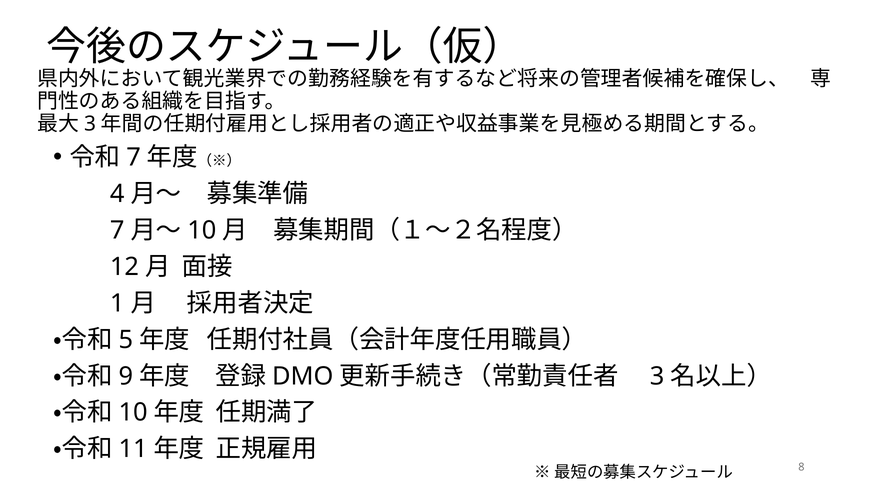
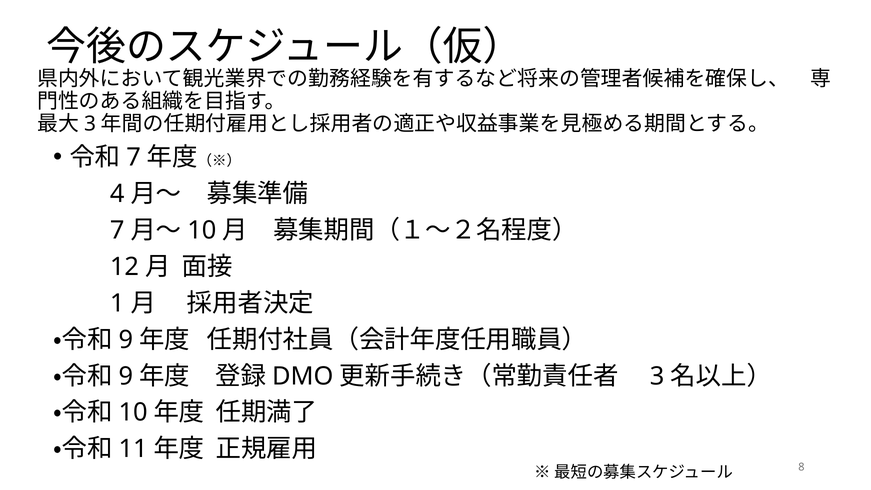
5 at (126, 340): 5 -> 9
